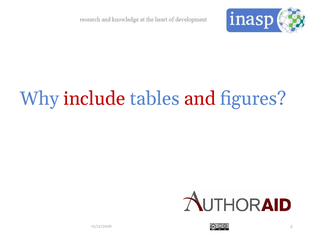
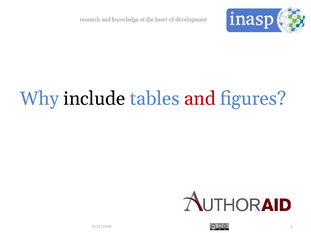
include colour: red -> black
